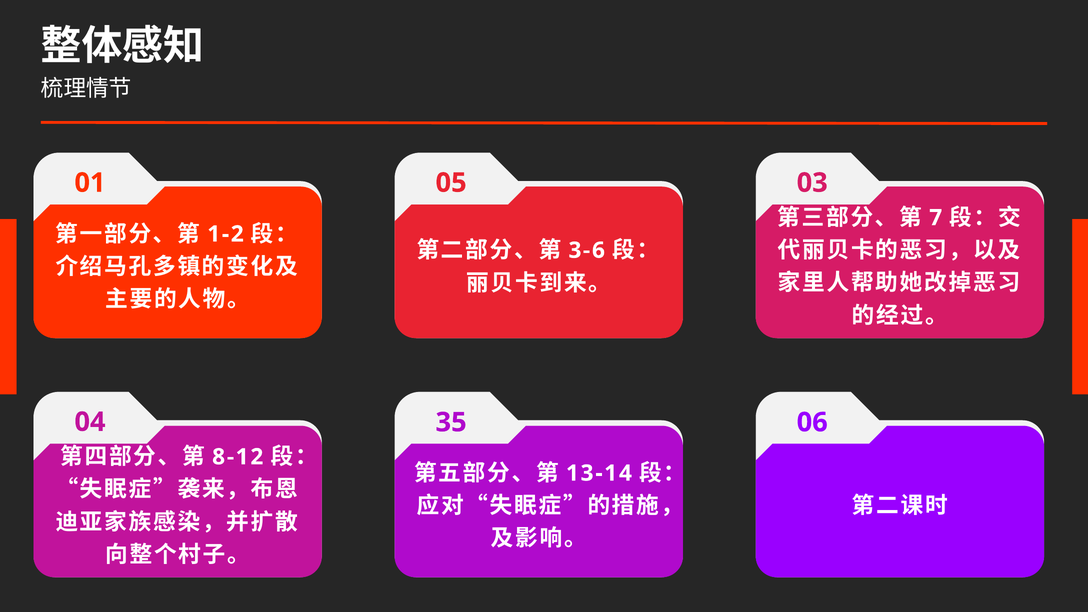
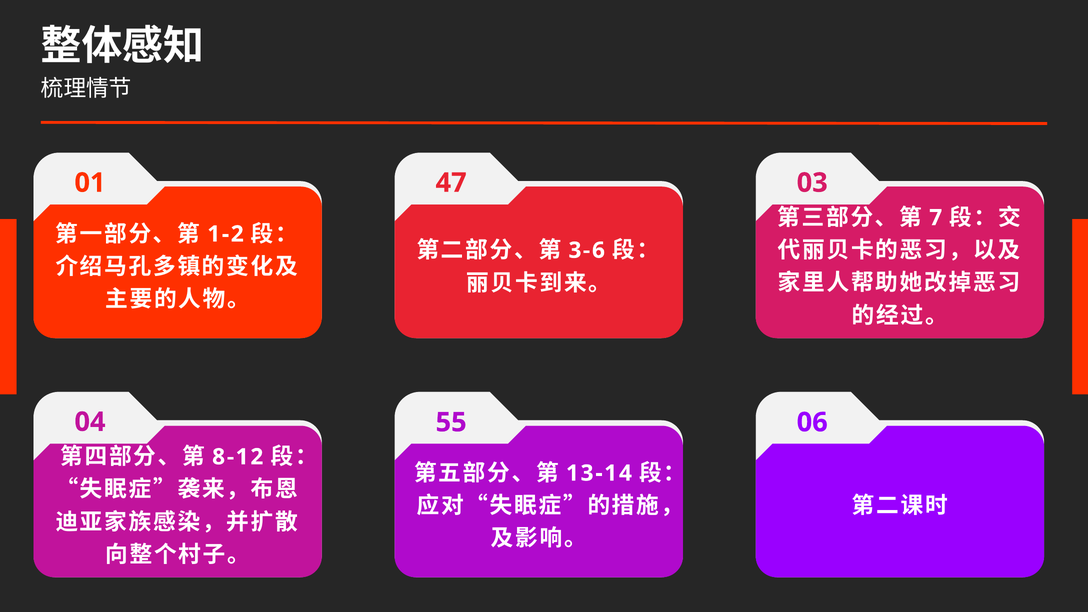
05: 05 -> 47
35: 35 -> 55
